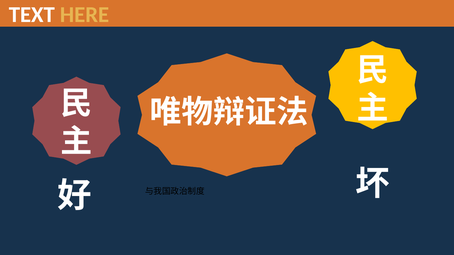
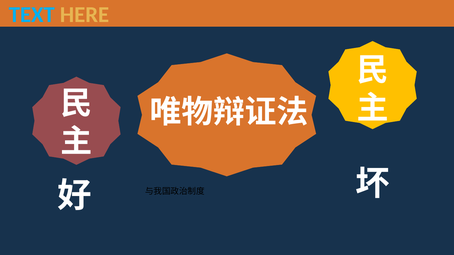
TEXT colour: white -> light blue
